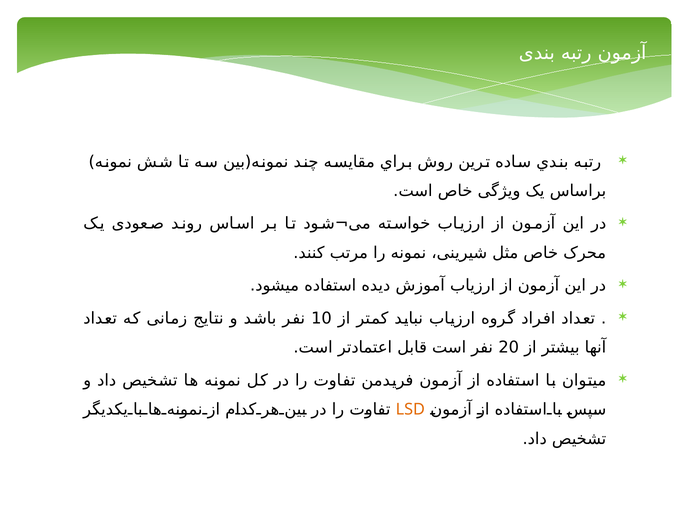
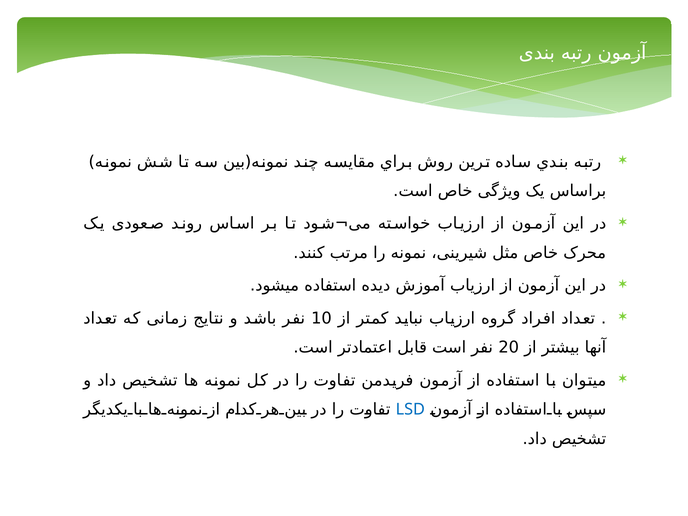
LSD colour: orange -> blue
